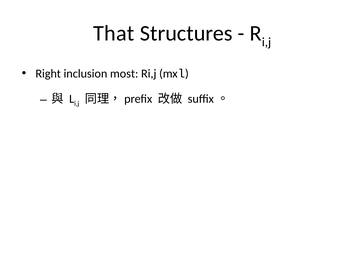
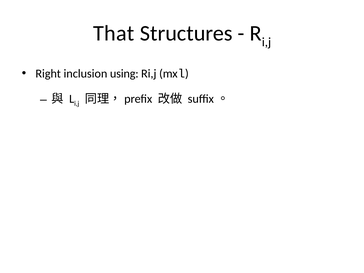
most: most -> using
